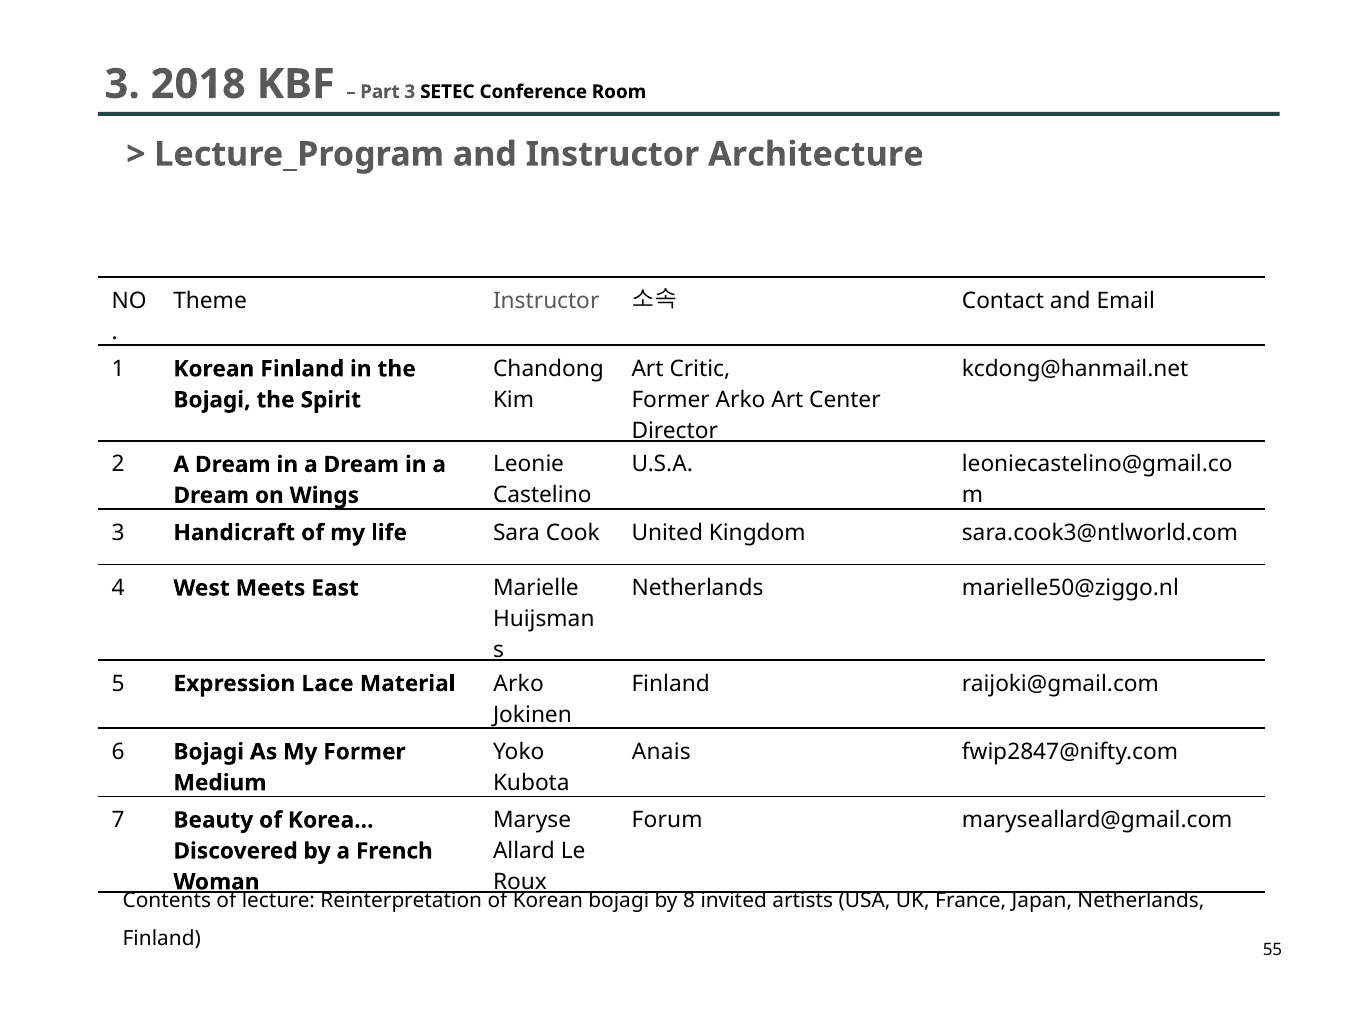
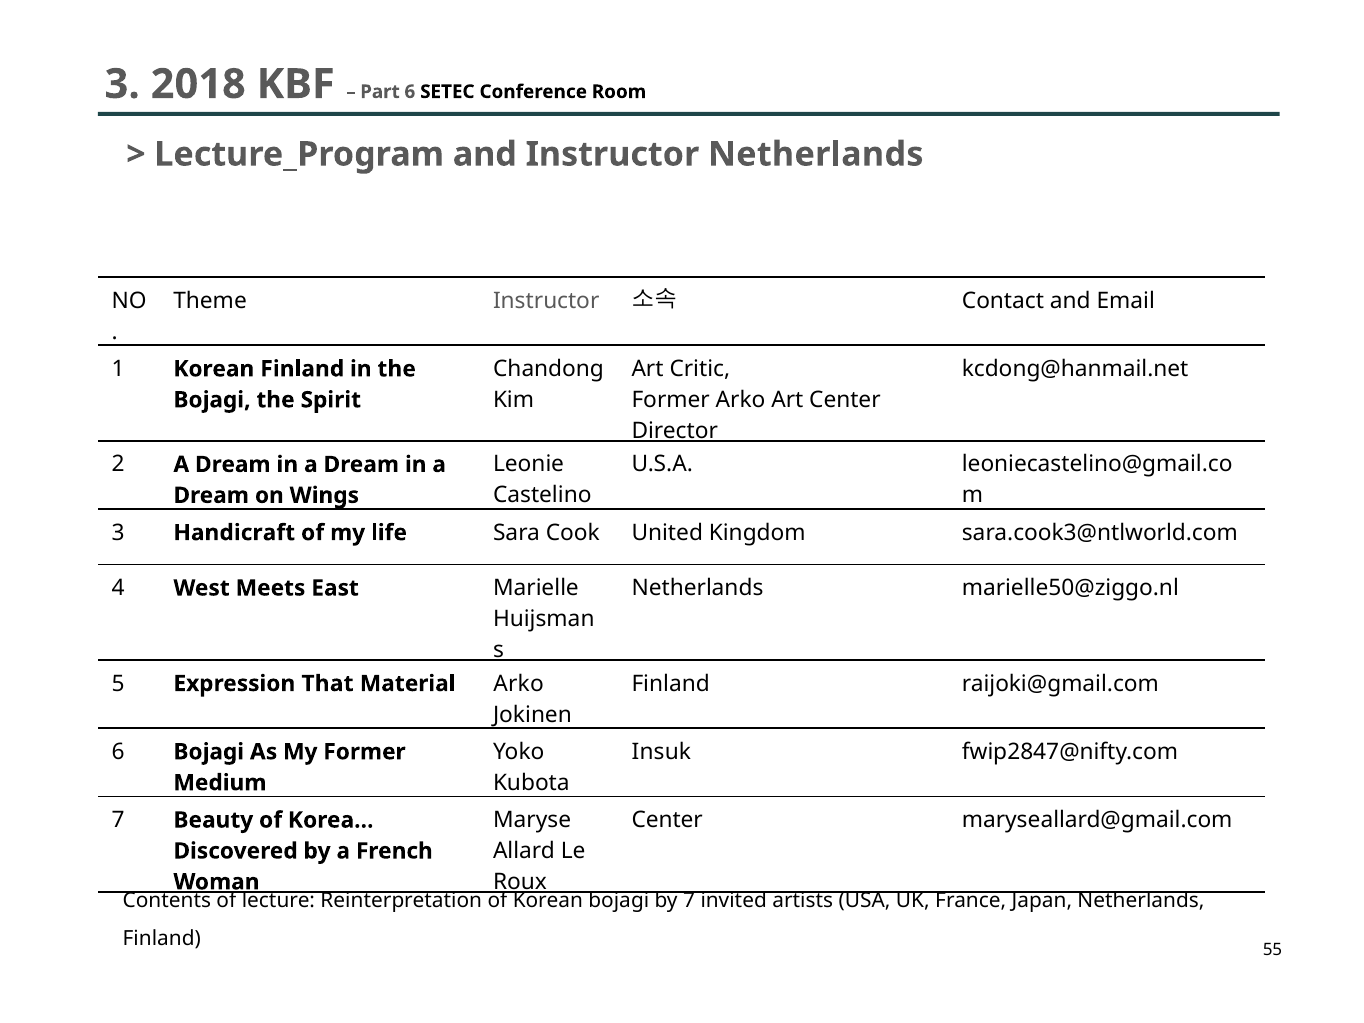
Part 3: 3 -> 6
Instructor Architecture: Architecture -> Netherlands
Lace: Lace -> That
Anais: Anais -> Insuk
Forum at (667, 820): Forum -> Center
by 8: 8 -> 7
